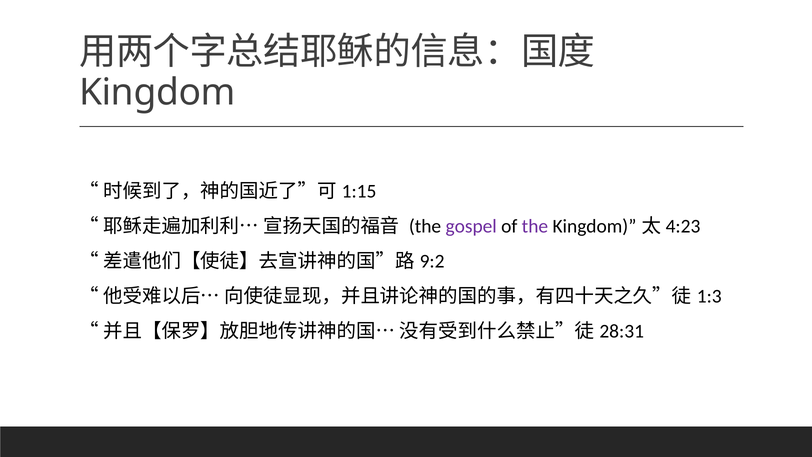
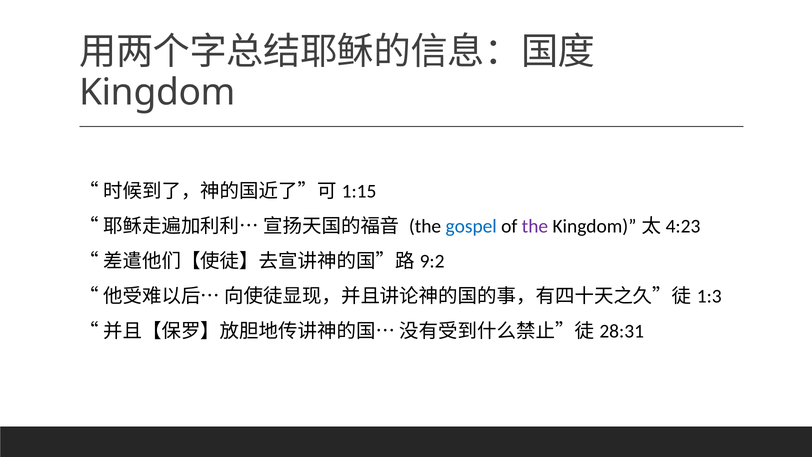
gospel colour: purple -> blue
